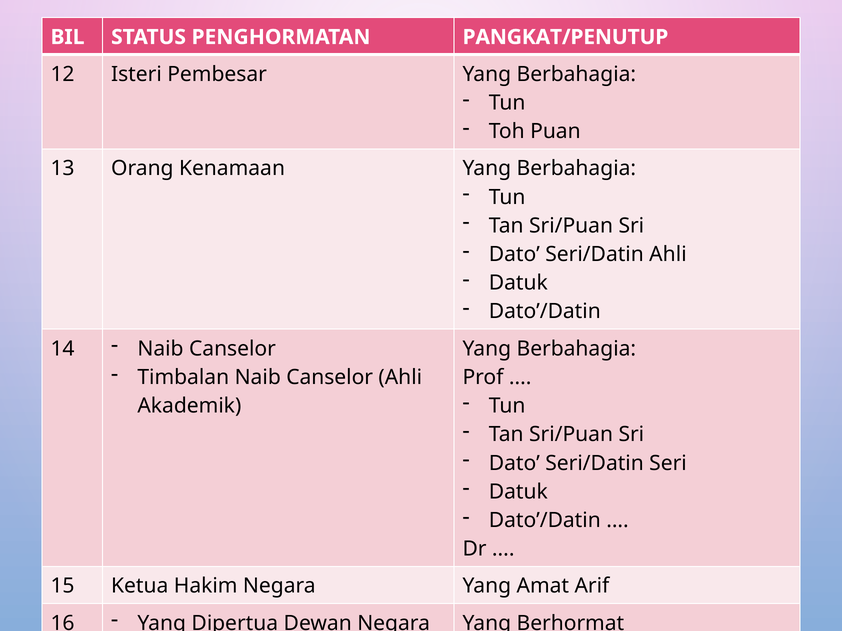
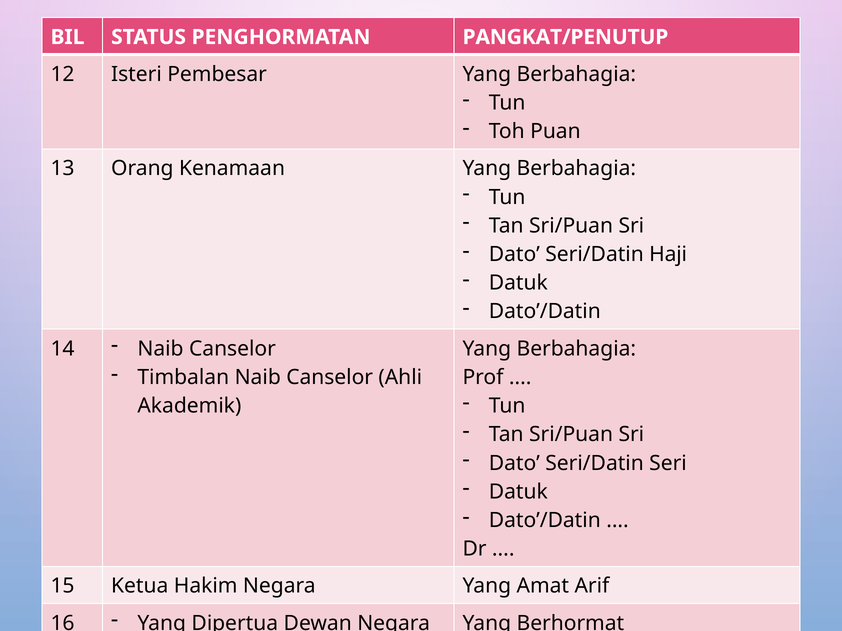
Seri/Datin Ahli: Ahli -> Haji
